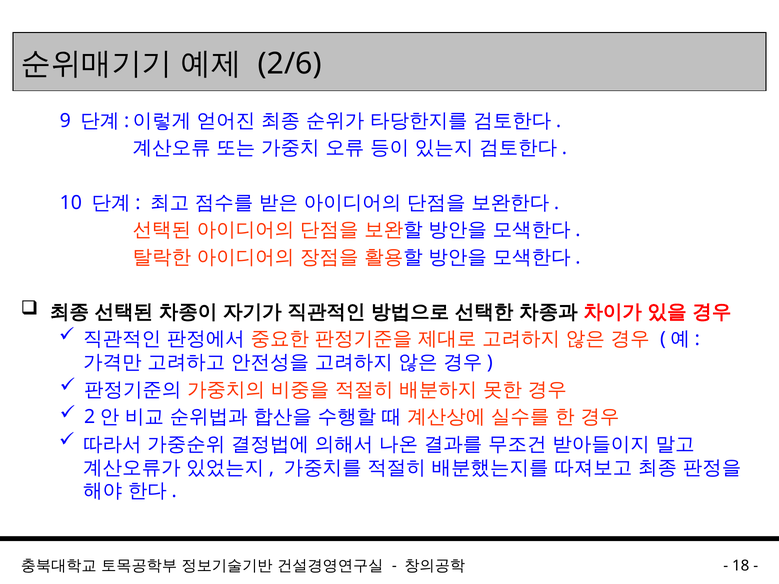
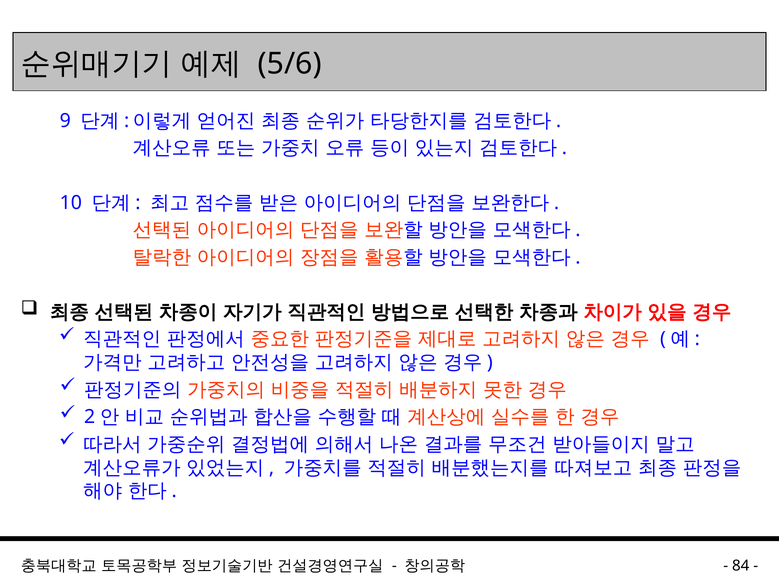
2/6: 2/6 -> 5/6
18: 18 -> 84
